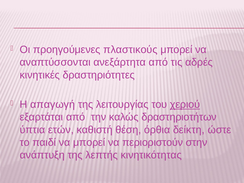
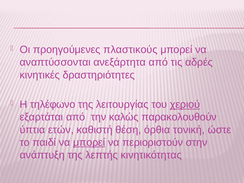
απαγωγή: απαγωγή -> τηλέφωνο
δραστηριοτήτων: δραστηριοτήτων -> παρακολουθούν
δείκτη: δείκτη -> τονική
μπορεί at (89, 142) underline: none -> present
